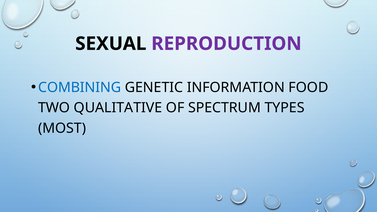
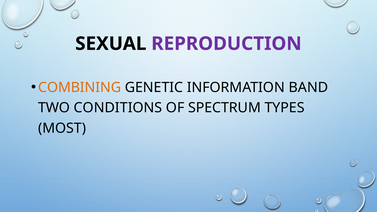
COMBINING colour: blue -> orange
FOOD: FOOD -> BAND
QUALITATIVE: QUALITATIVE -> CONDITIONS
